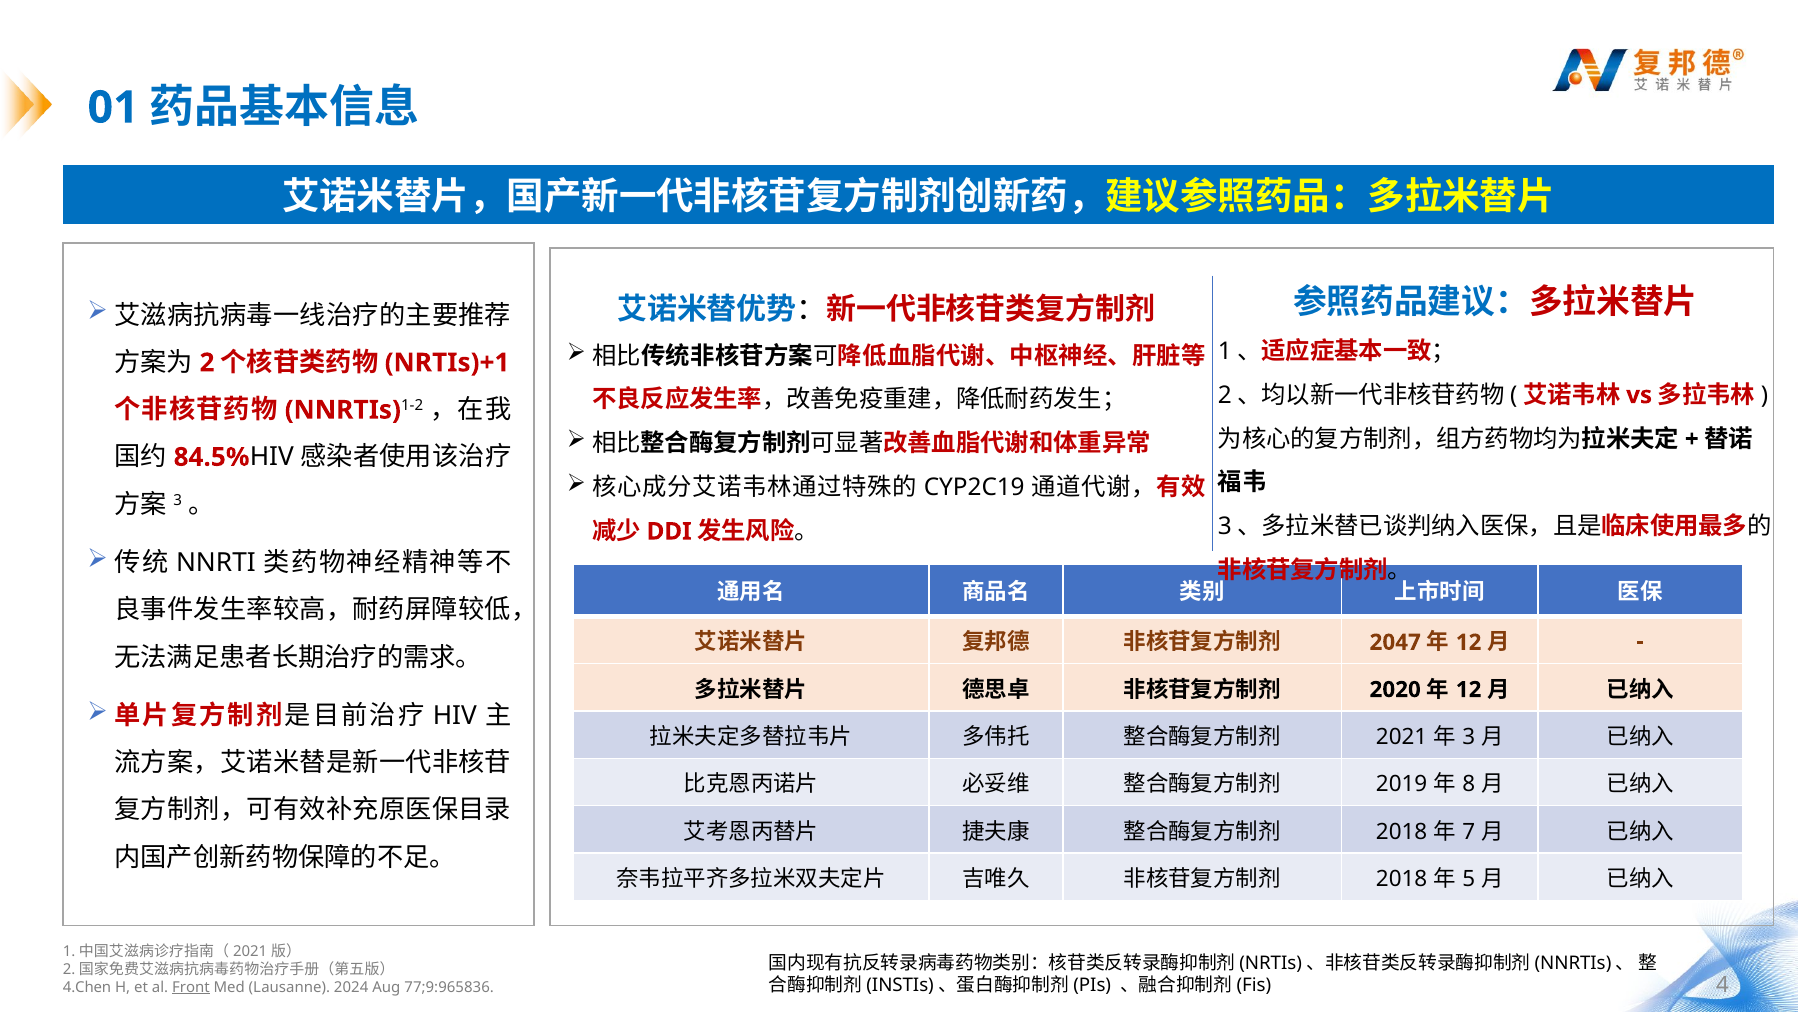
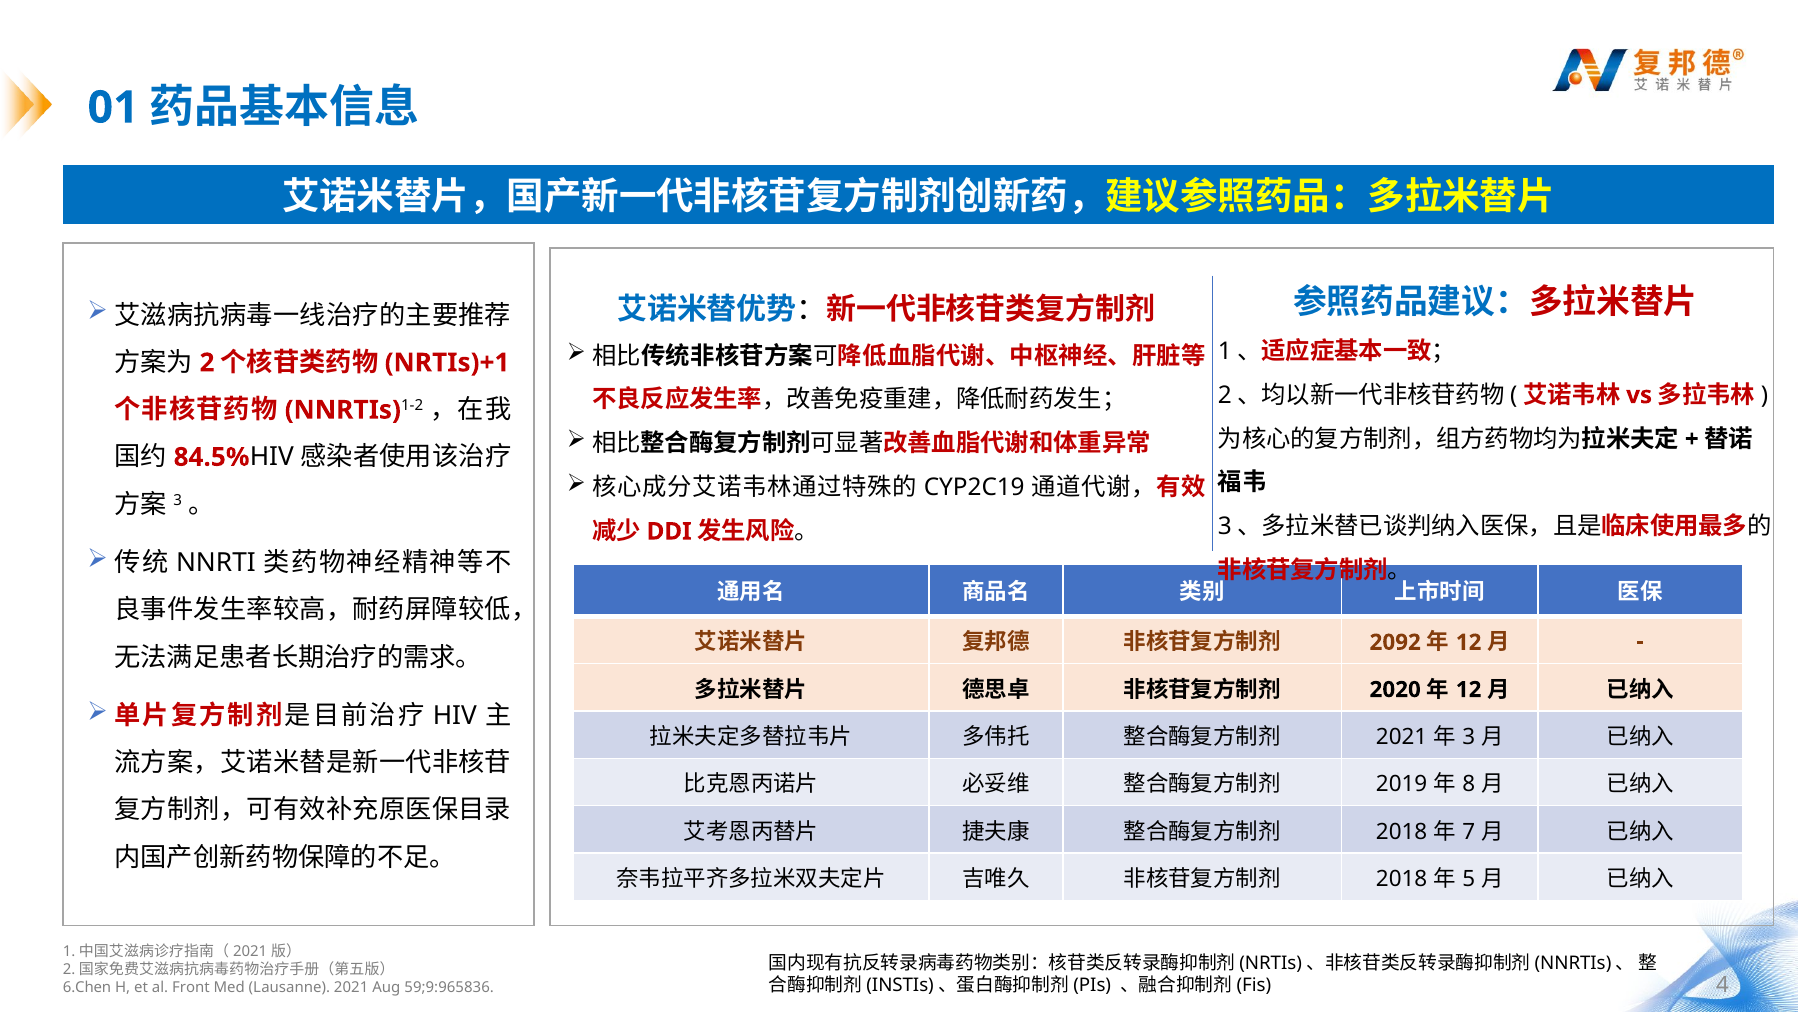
2047: 2047 -> 2092
4.Chen: 4.Chen -> 6.Chen
Front underline: present -> none
Lausanne 2024: 2024 -> 2021
77;9:965836: 77;9:965836 -> 59;9:965836
